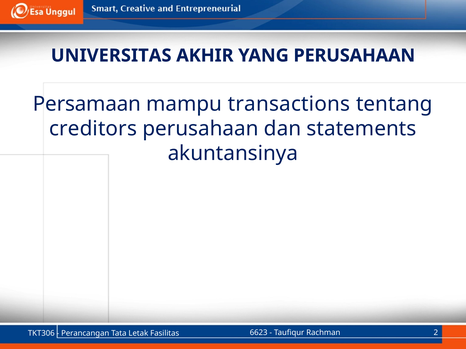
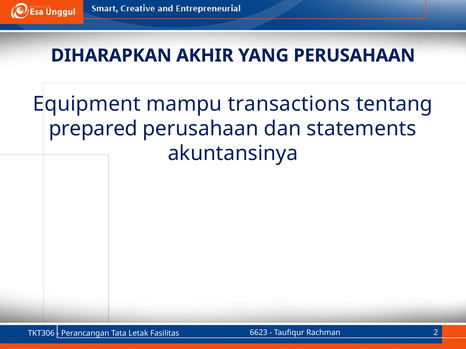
UNIVERSITAS: UNIVERSITAS -> DIHARAPKAN
Persamaan: Persamaan -> Equipment
creditors: creditors -> prepared
